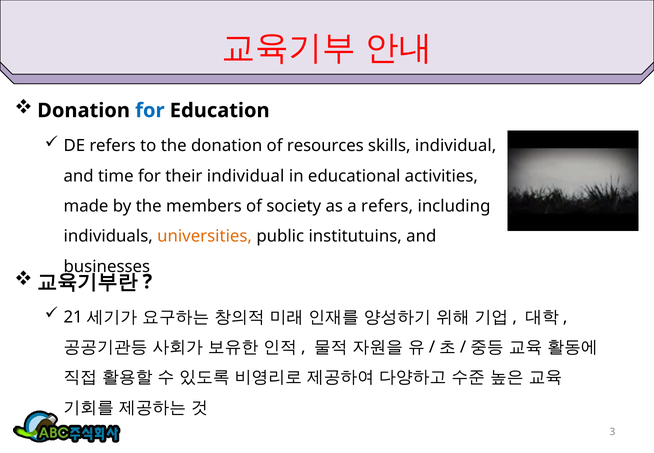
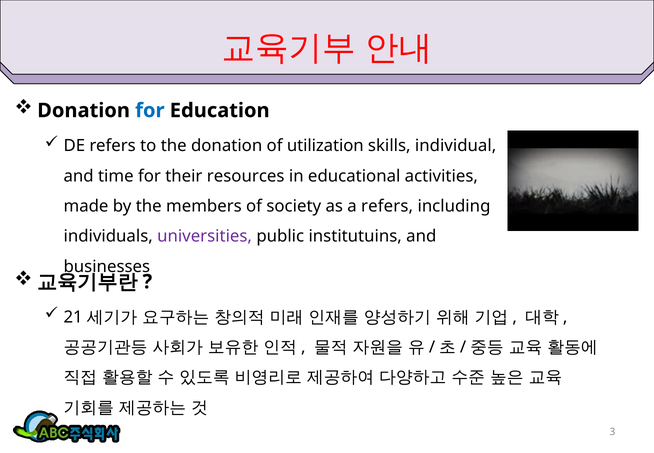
resources: resources -> utilization
their individual: individual -> resources
universities colour: orange -> purple
